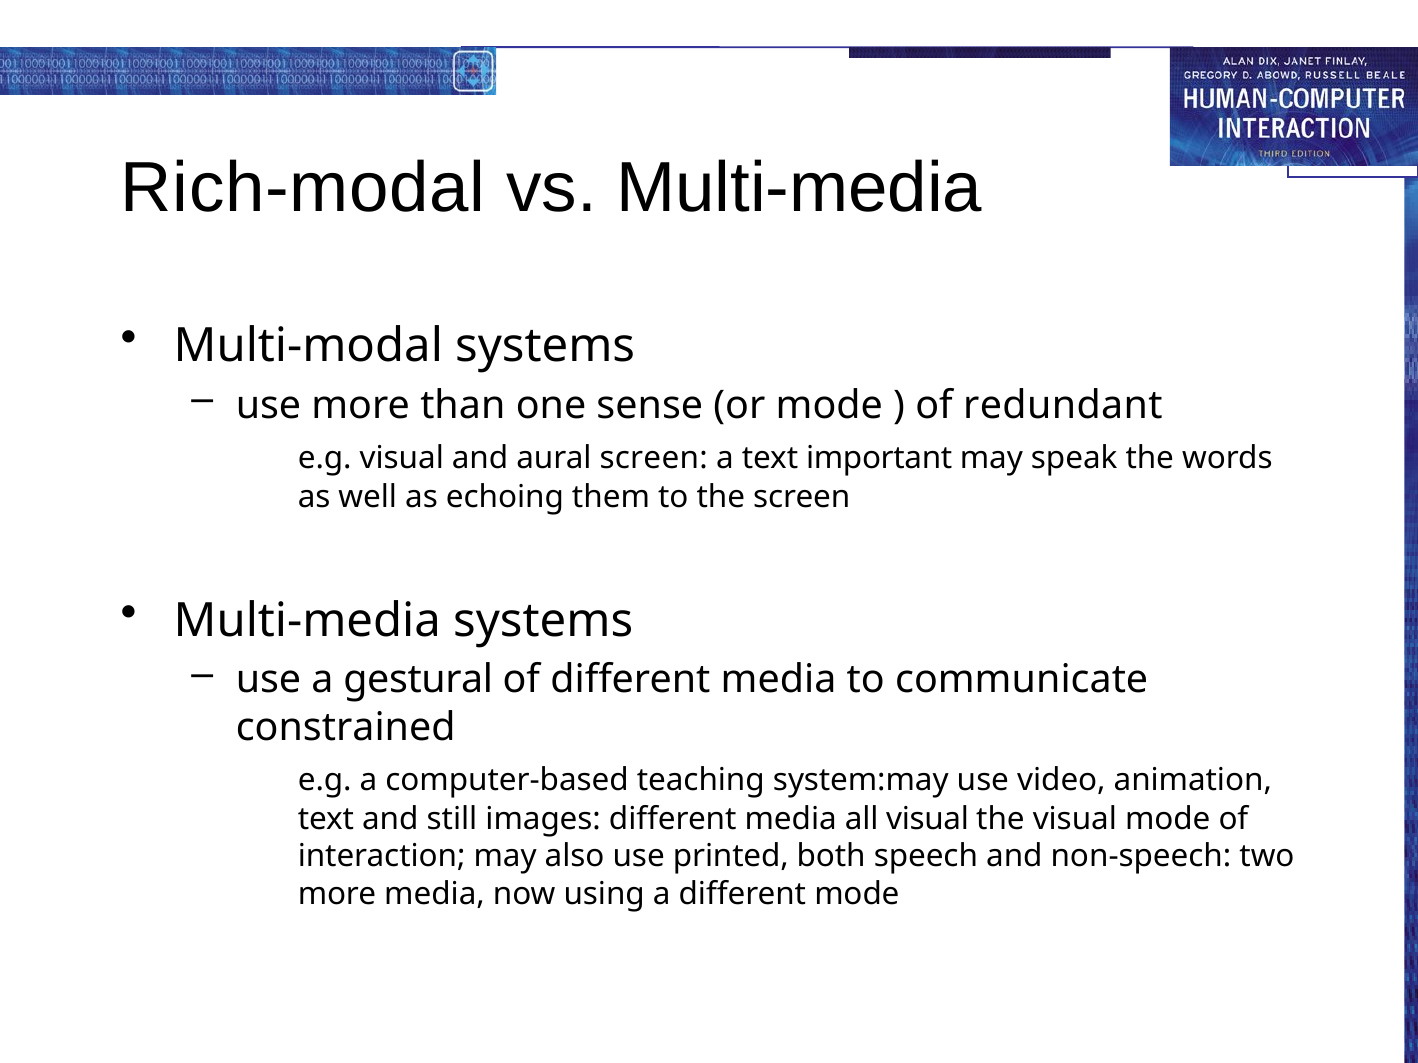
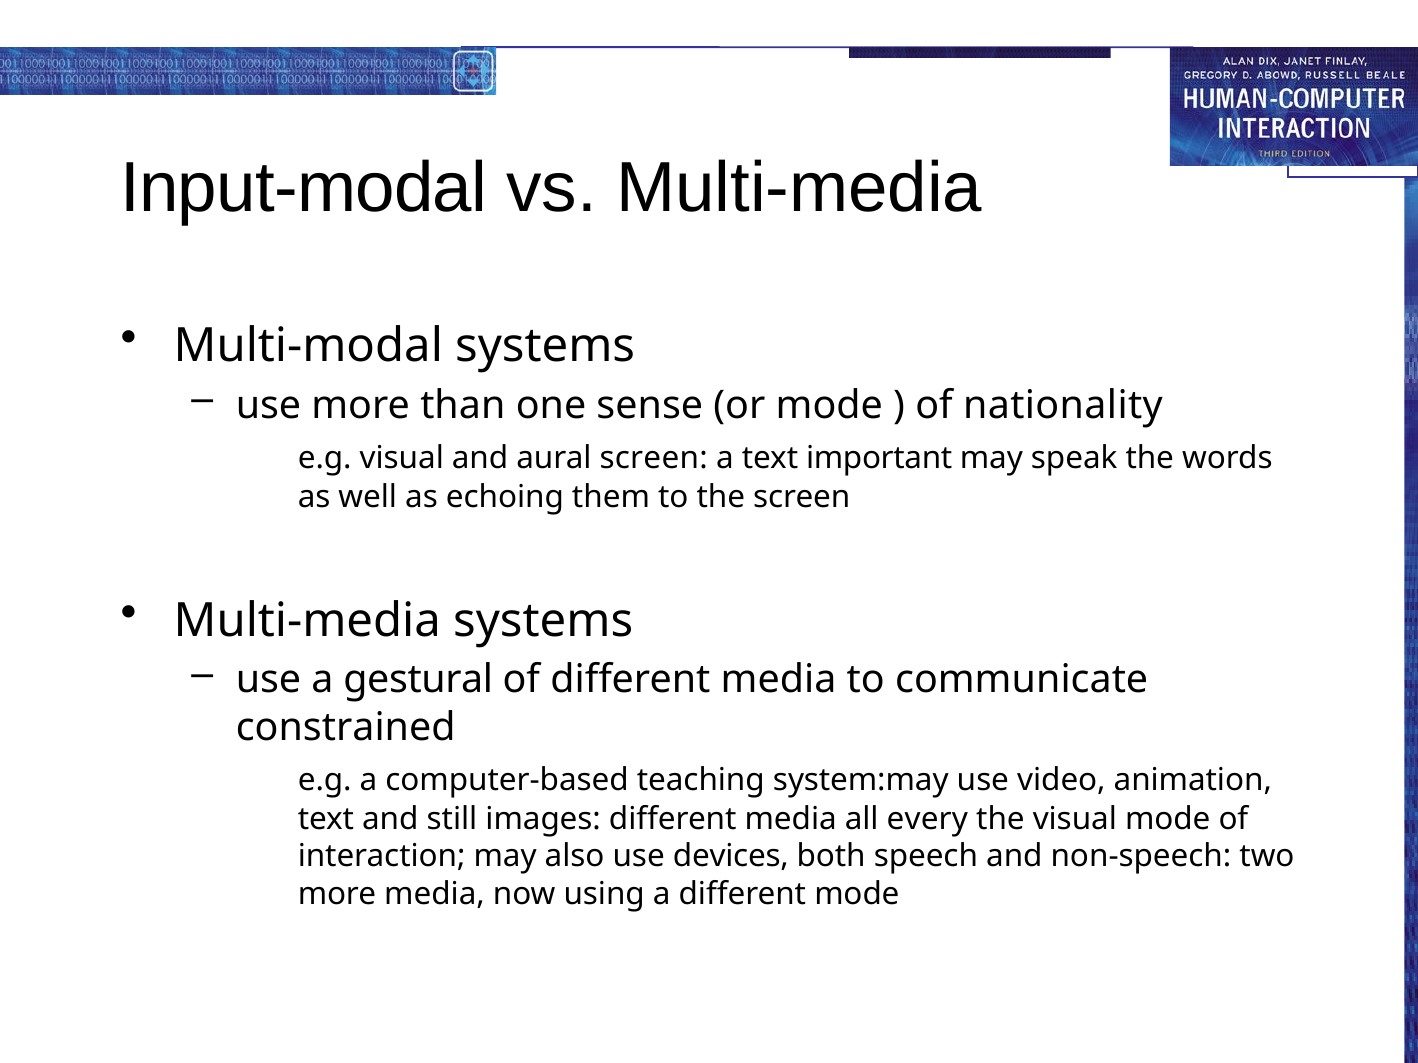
Rich-modal: Rich-modal -> Input-modal
redundant: redundant -> nationality
all visual: visual -> every
printed: printed -> devices
